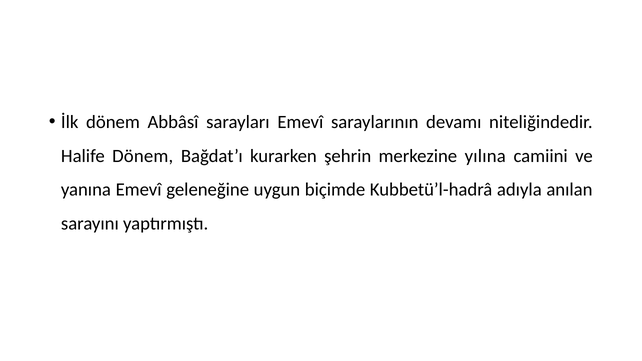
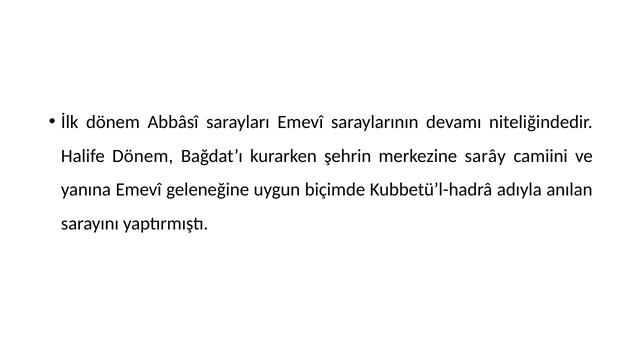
yılına: yılına -> sarây
